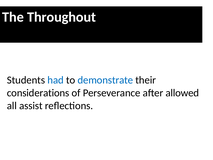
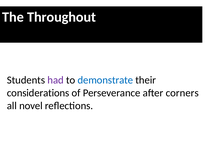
had colour: blue -> purple
allowed: allowed -> corners
assist: assist -> novel
